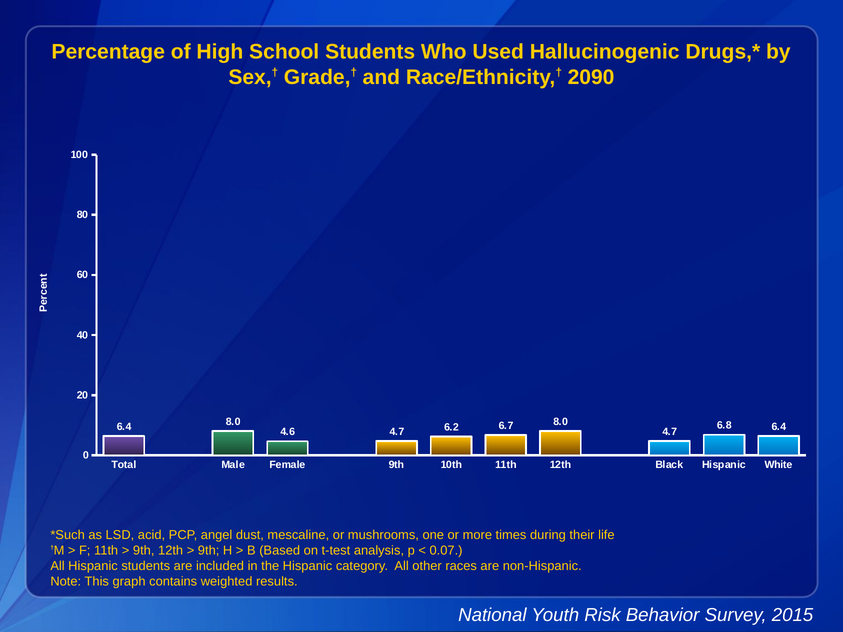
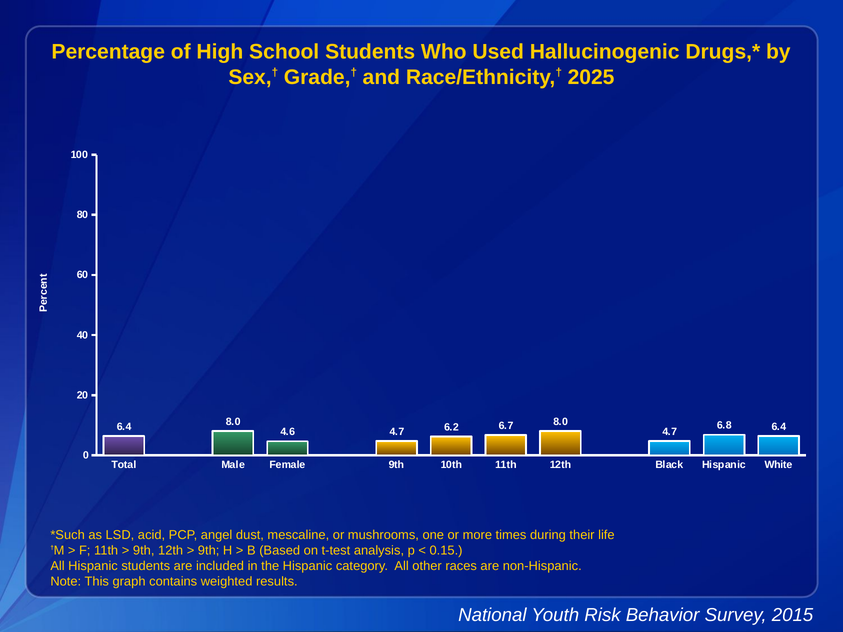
2090: 2090 -> 2025
0.07: 0.07 -> 0.15
